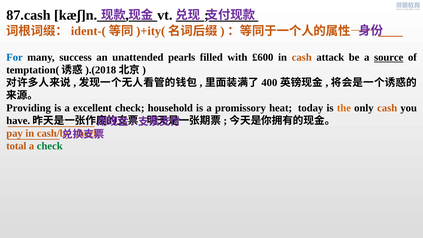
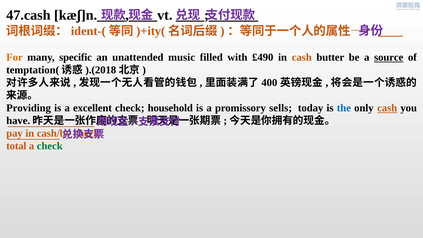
87.cash: 87.cash -> 47.cash
For colour: blue -> orange
success: success -> specific
pearls: pearls -> music
£600: £600 -> £490
attack: attack -> butter
heat: heat -> sells
the colour: orange -> blue
cash at (387, 108) underline: none -> present
